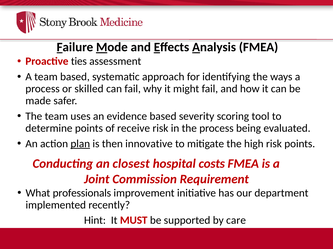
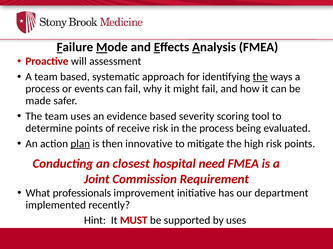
ties: ties -> will
the at (260, 77) underline: none -> present
skilled: skilled -> events
costs: costs -> need
by care: care -> uses
